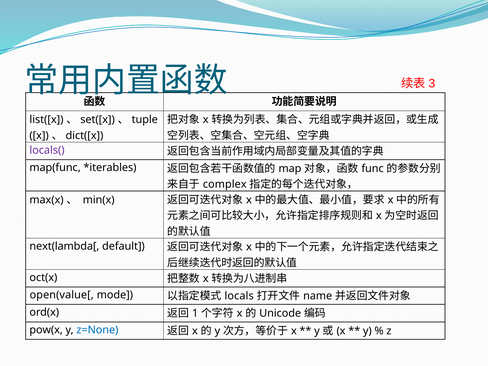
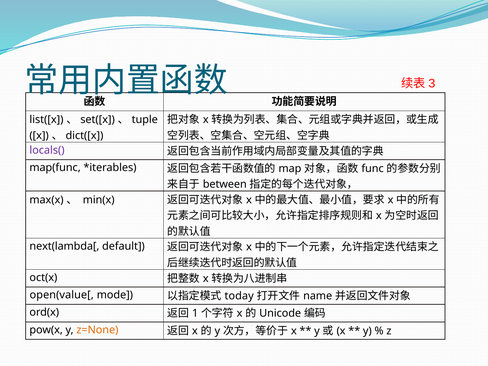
complex: complex -> between
locals: locals -> today
z=None colour: blue -> orange
